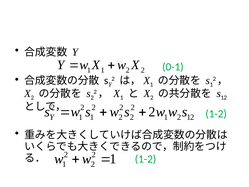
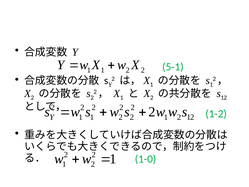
0-1: 0-1 -> 5-1
1-2 at (146, 159): 1-2 -> 1-0
